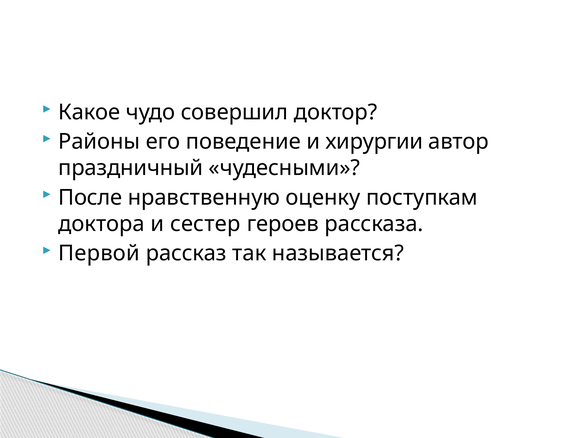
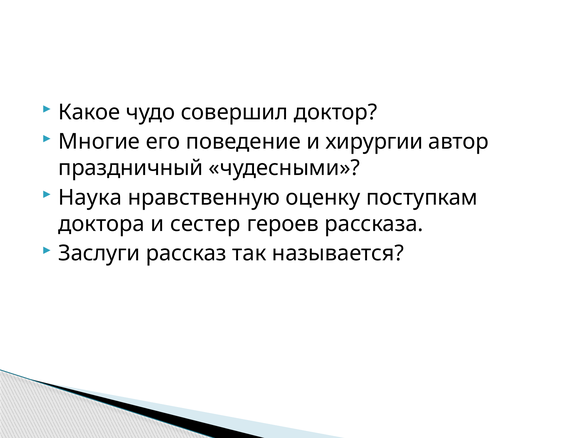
Районы: Районы -> Многие
После: После -> Наука
Первой: Первой -> Заслуги
